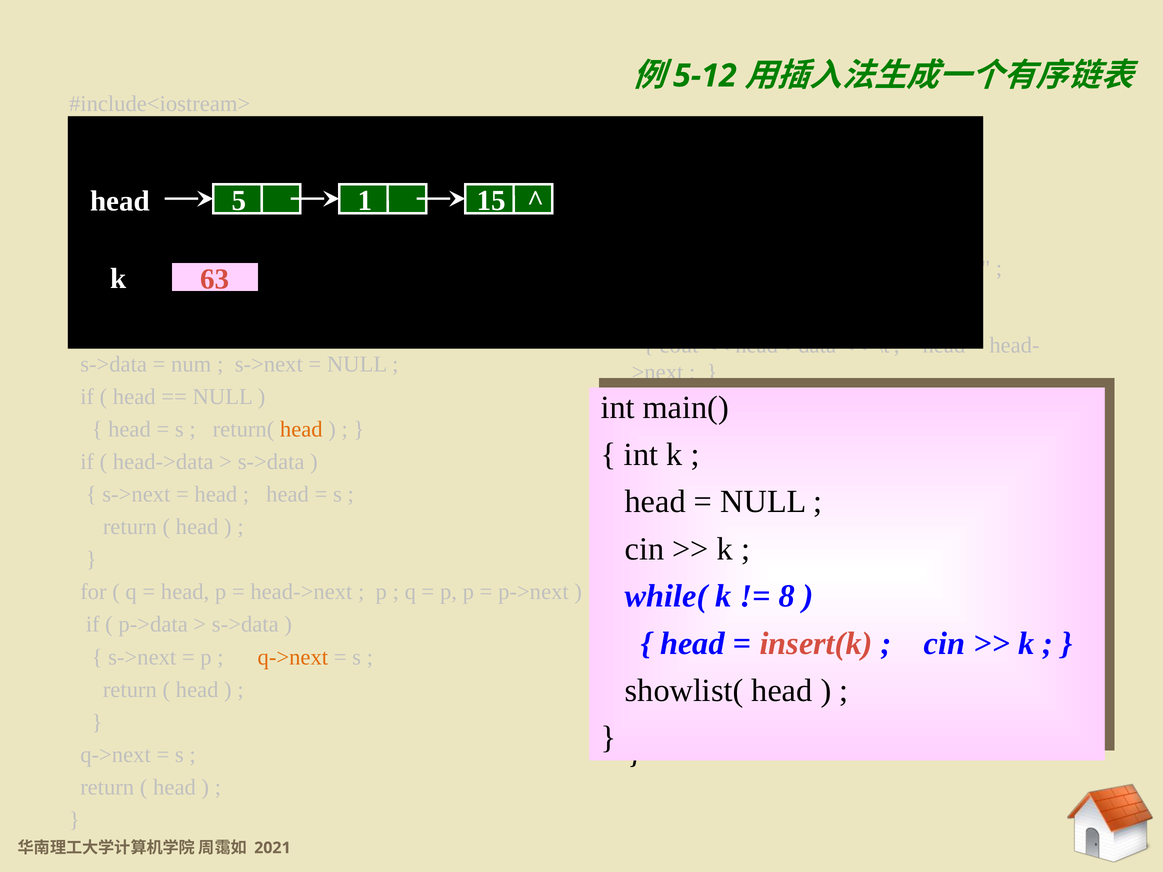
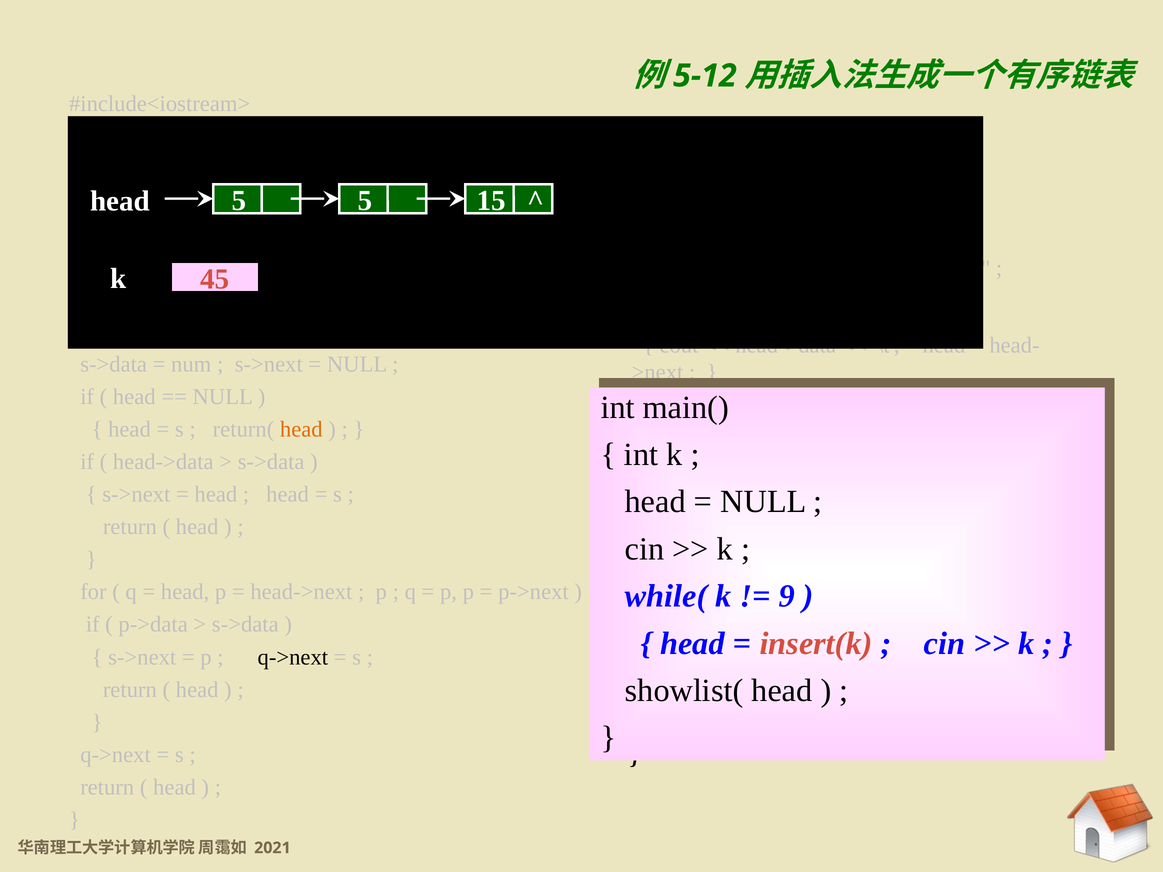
1 at (365, 201): 1 -> 5
63: 63 -> 45
8: 8 -> 9
q->next at (293, 657) colour: orange -> black
